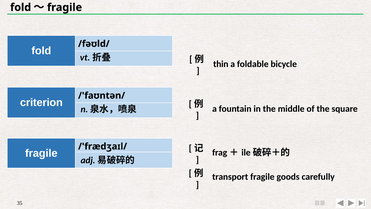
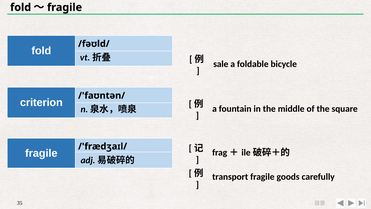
thin: thin -> sale
